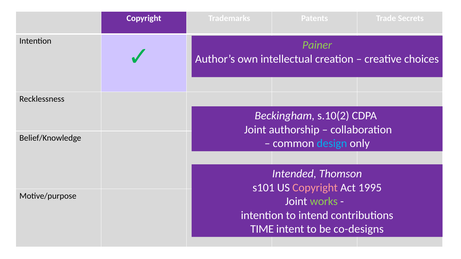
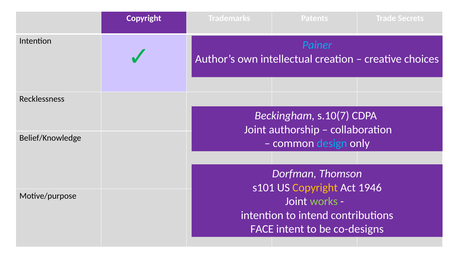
Painer colour: light green -> light blue
s.10(2: s.10(2 -> s.10(7
Intended: Intended -> Dorfman
Copyright at (315, 188) colour: pink -> yellow
1995: 1995 -> 1946
TIME: TIME -> FACE
